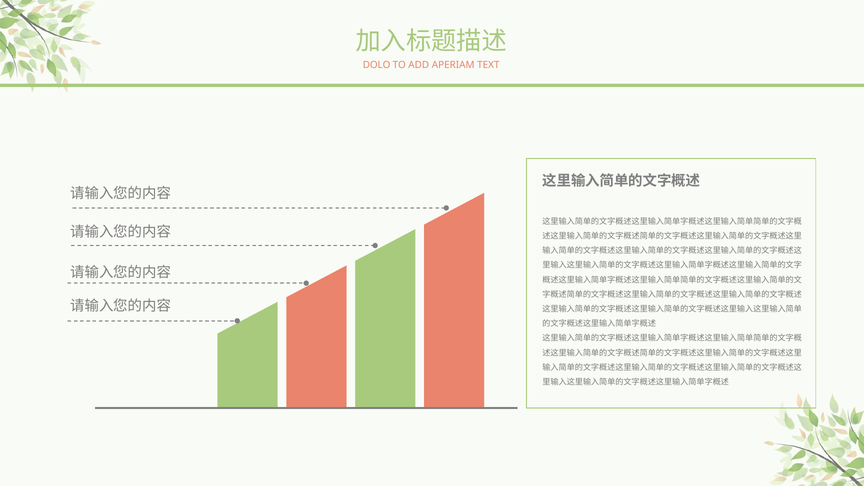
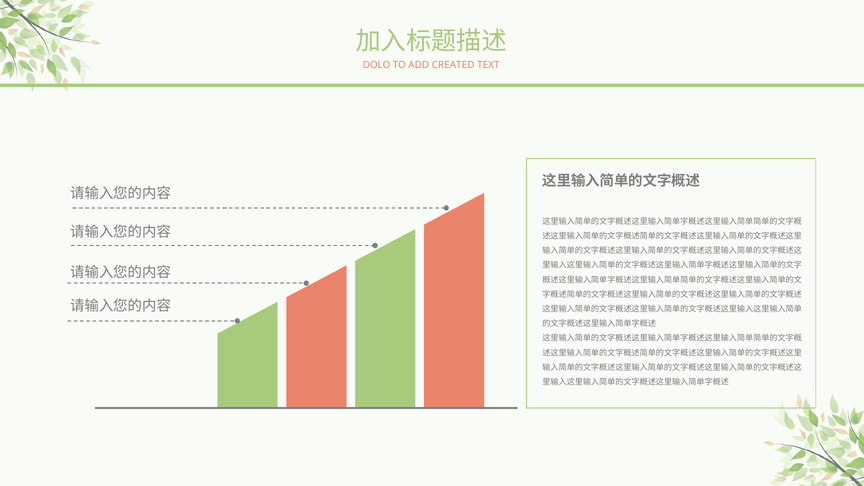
APERIAM: APERIAM -> CREATED
